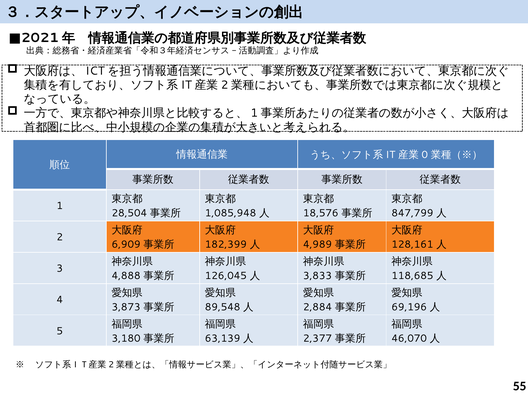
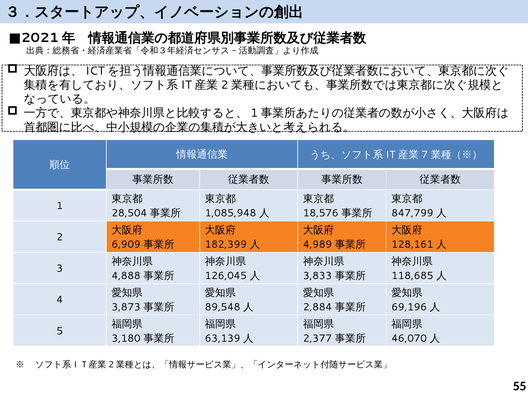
0: 0 -> 7
